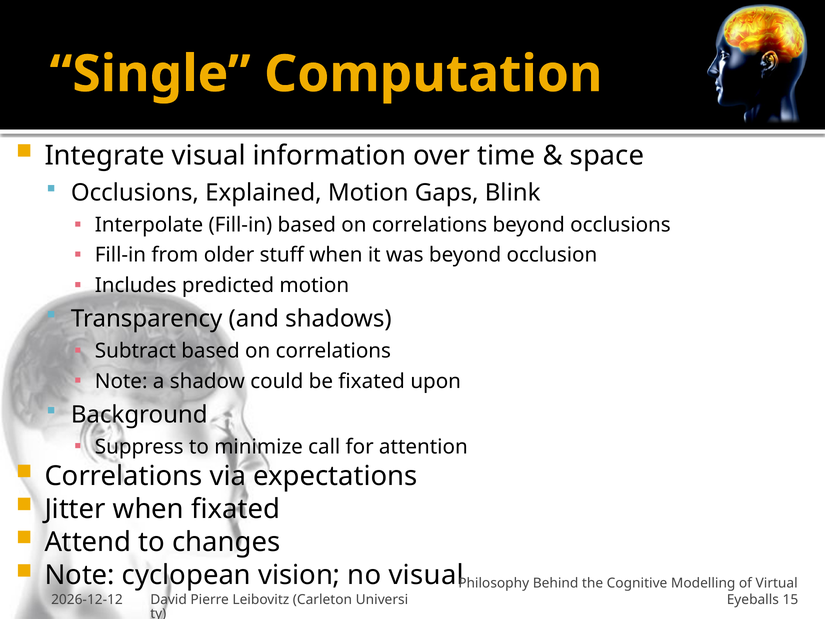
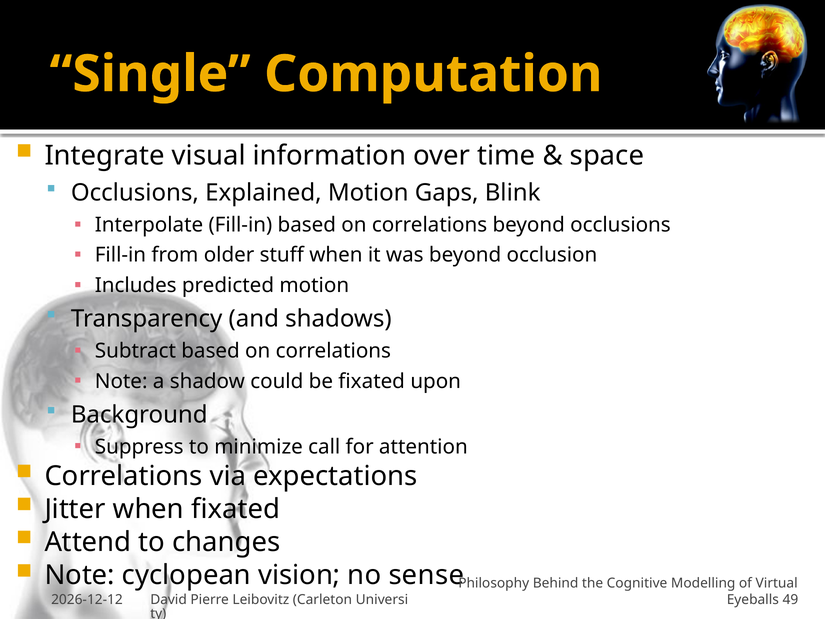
no visual: visual -> sense
15: 15 -> 49
